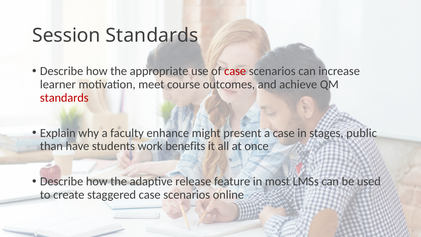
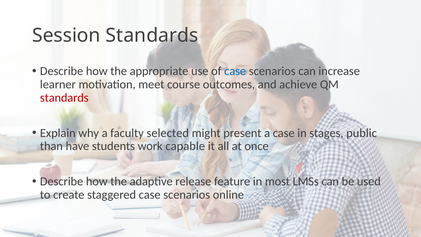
case at (235, 71) colour: red -> blue
enhance: enhance -> selected
benefits: benefits -> capable
